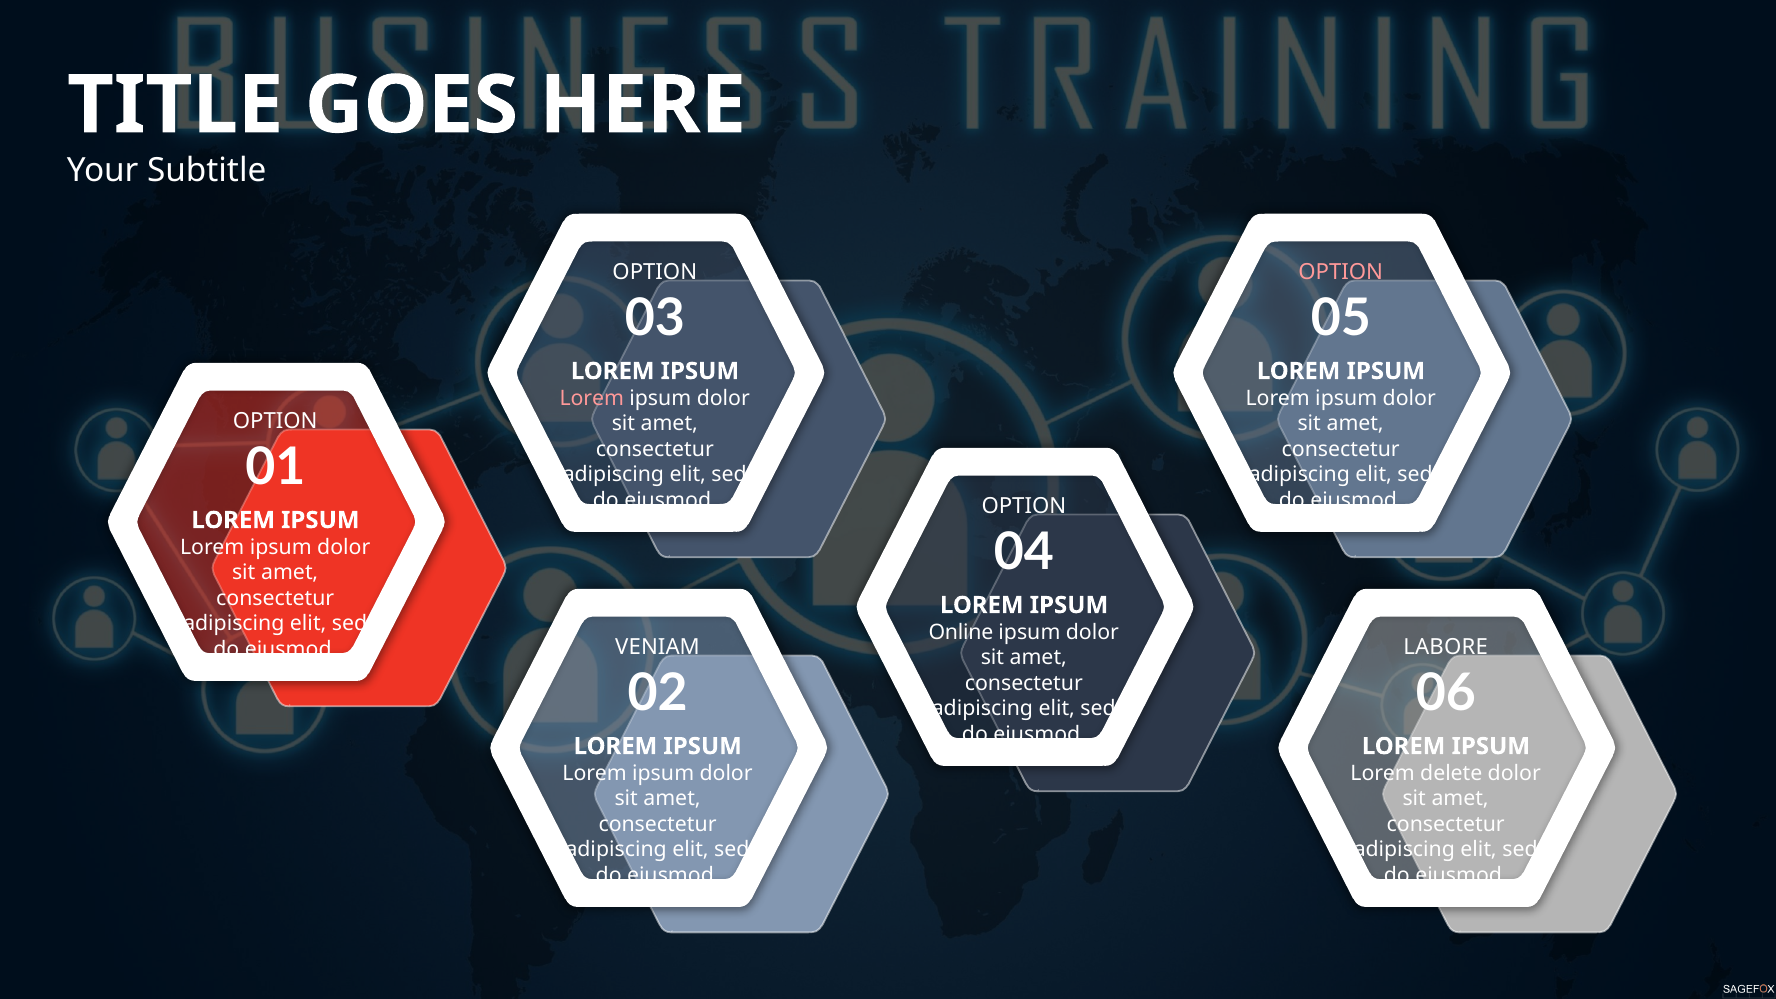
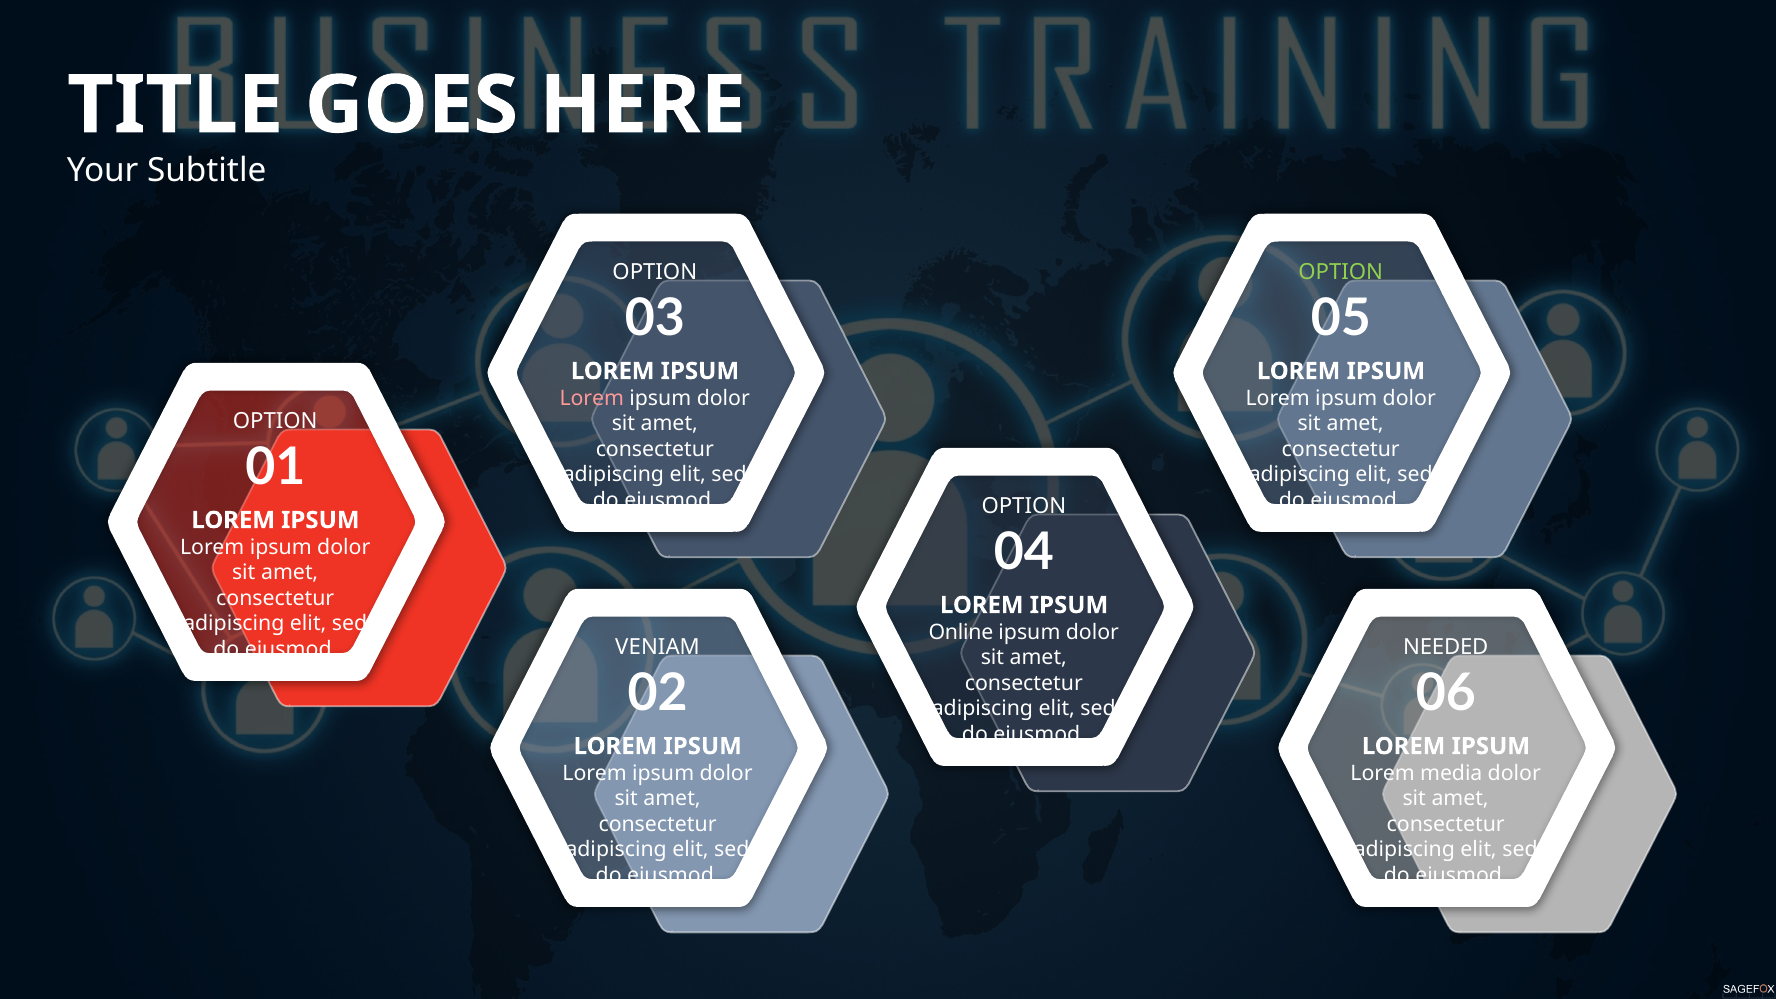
OPTION at (1341, 272) colour: pink -> light green
LABORE: LABORE -> NEEDED
delete: delete -> media
